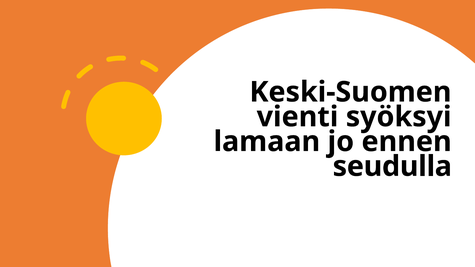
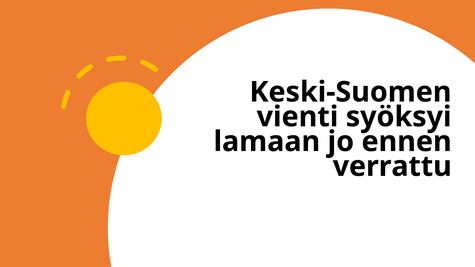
seudulla: seudulla -> verrattu
